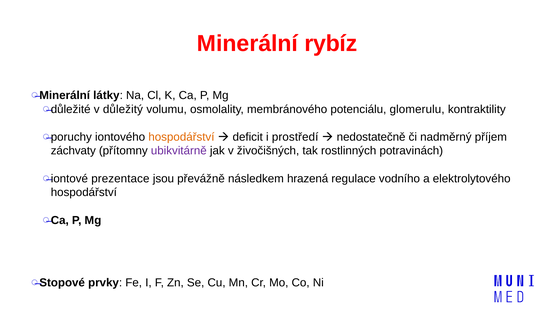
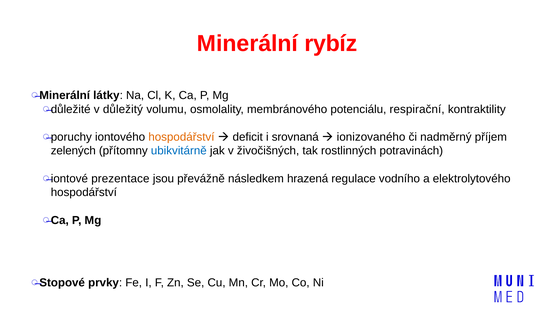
glomerulu: glomerulu -> respirační
prostředí: prostředí -> srovnaná
nedostatečně: nedostatečně -> ionizovaného
záchvaty: záchvaty -> zelených
ubikvitárně colour: purple -> blue
